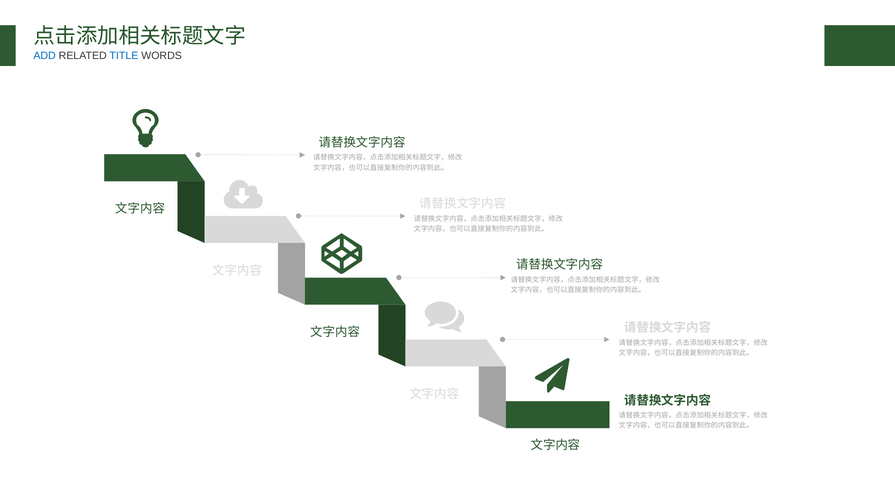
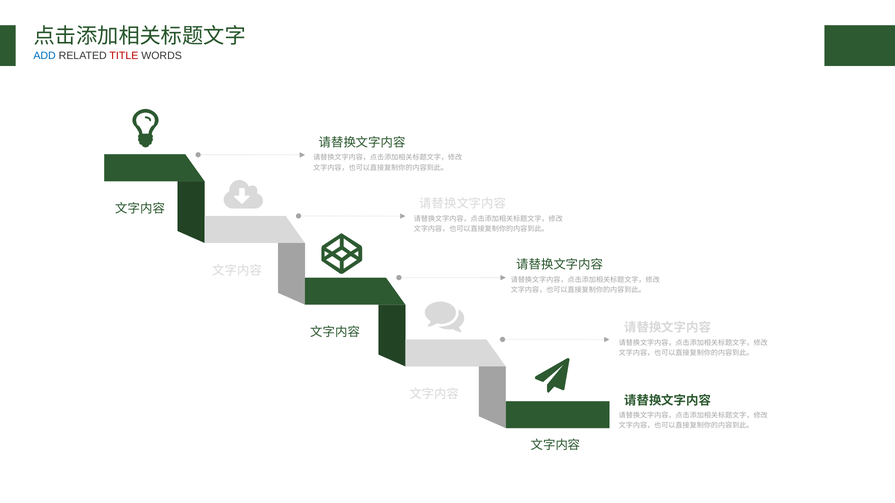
TITLE colour: blue -> red
